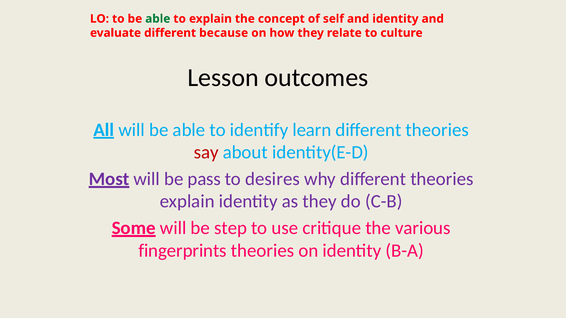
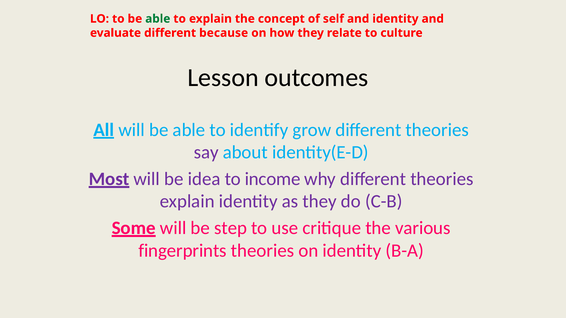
learn: learn -> grow
say colour: red -> purple
pass: pass -> idea
desires: desires -> income
